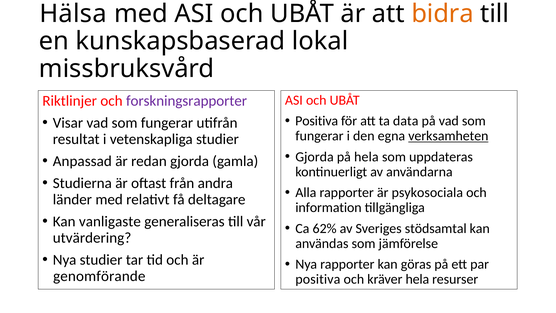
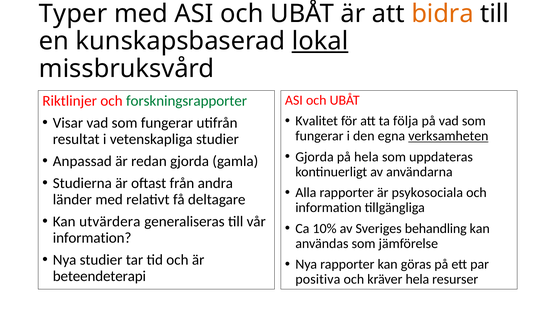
Hälsa: Hälsa -> Typer
lokal underline: none -> present
forskningsrapporter colour: purple -> green
Positiva at (317, 121): Positiva -> Kvalitet
data: data -> följa
vanligaste: vanligaste -> utvärdera
62%: 62% -> 10%
stödsamtal: stödsamtal -> behandling
utvärdering at (92, 238): utvärdering -> information
genomförande: genomförande -> beteendeterapi
